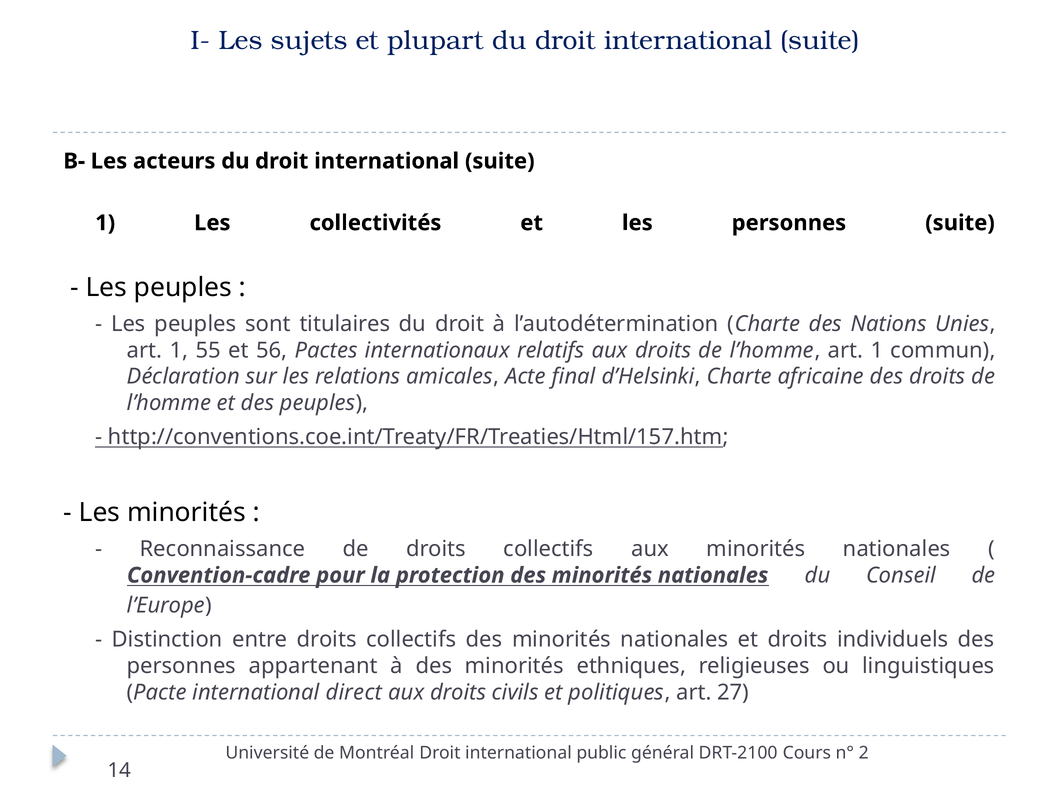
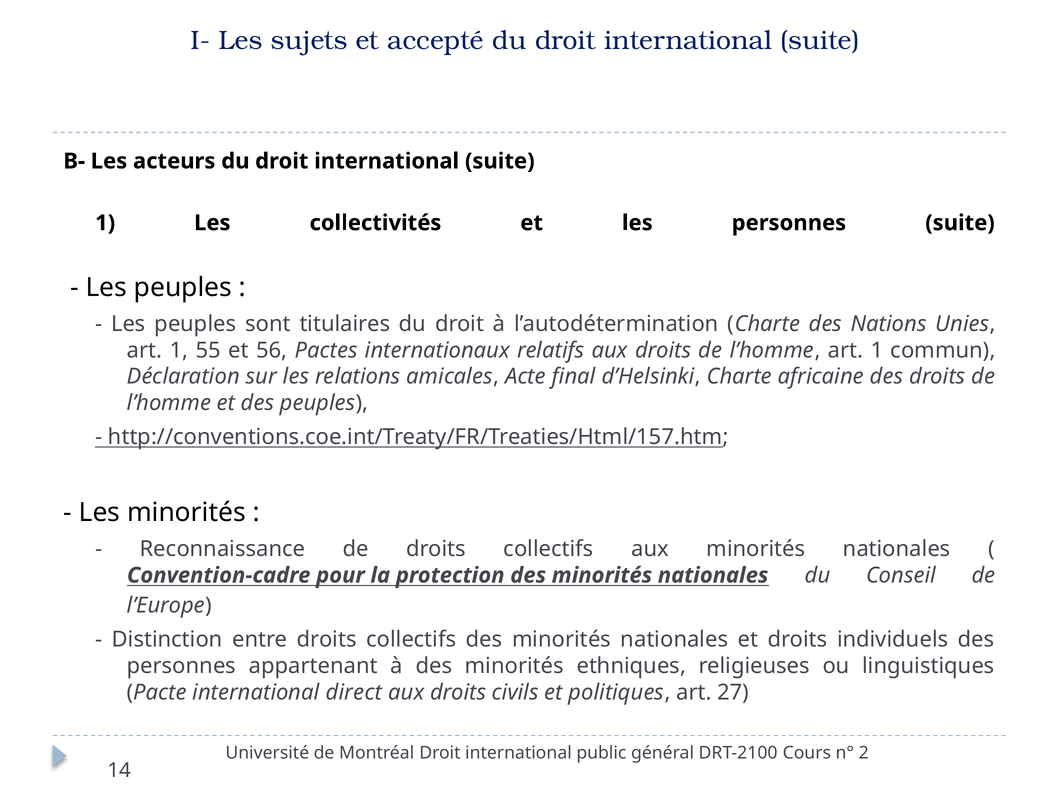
plupart: plupart -> accepté
